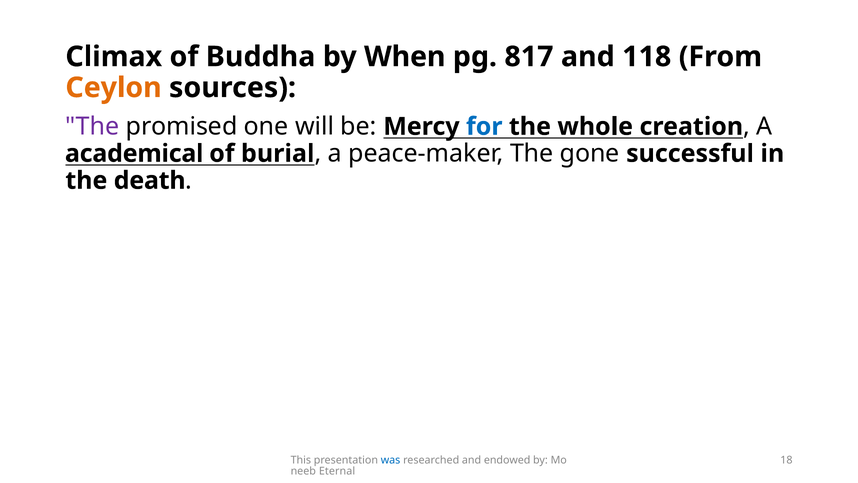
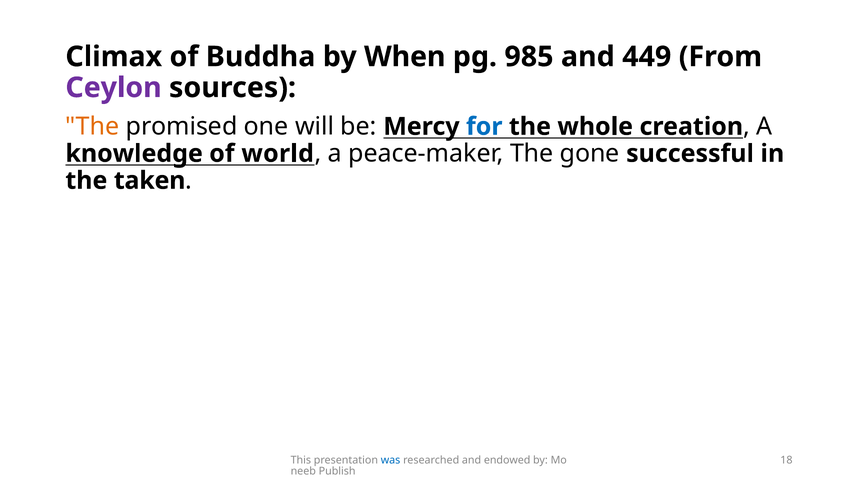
817: 817 -> 985
118: 118 -> 449
Ceylon colour: orange -> purple
The at (92, 126) colour: purple -> orange
academical: academical -> knowledge
burial: burial -> world
death: death -> taken
Eternal: Eternal -> Publish
